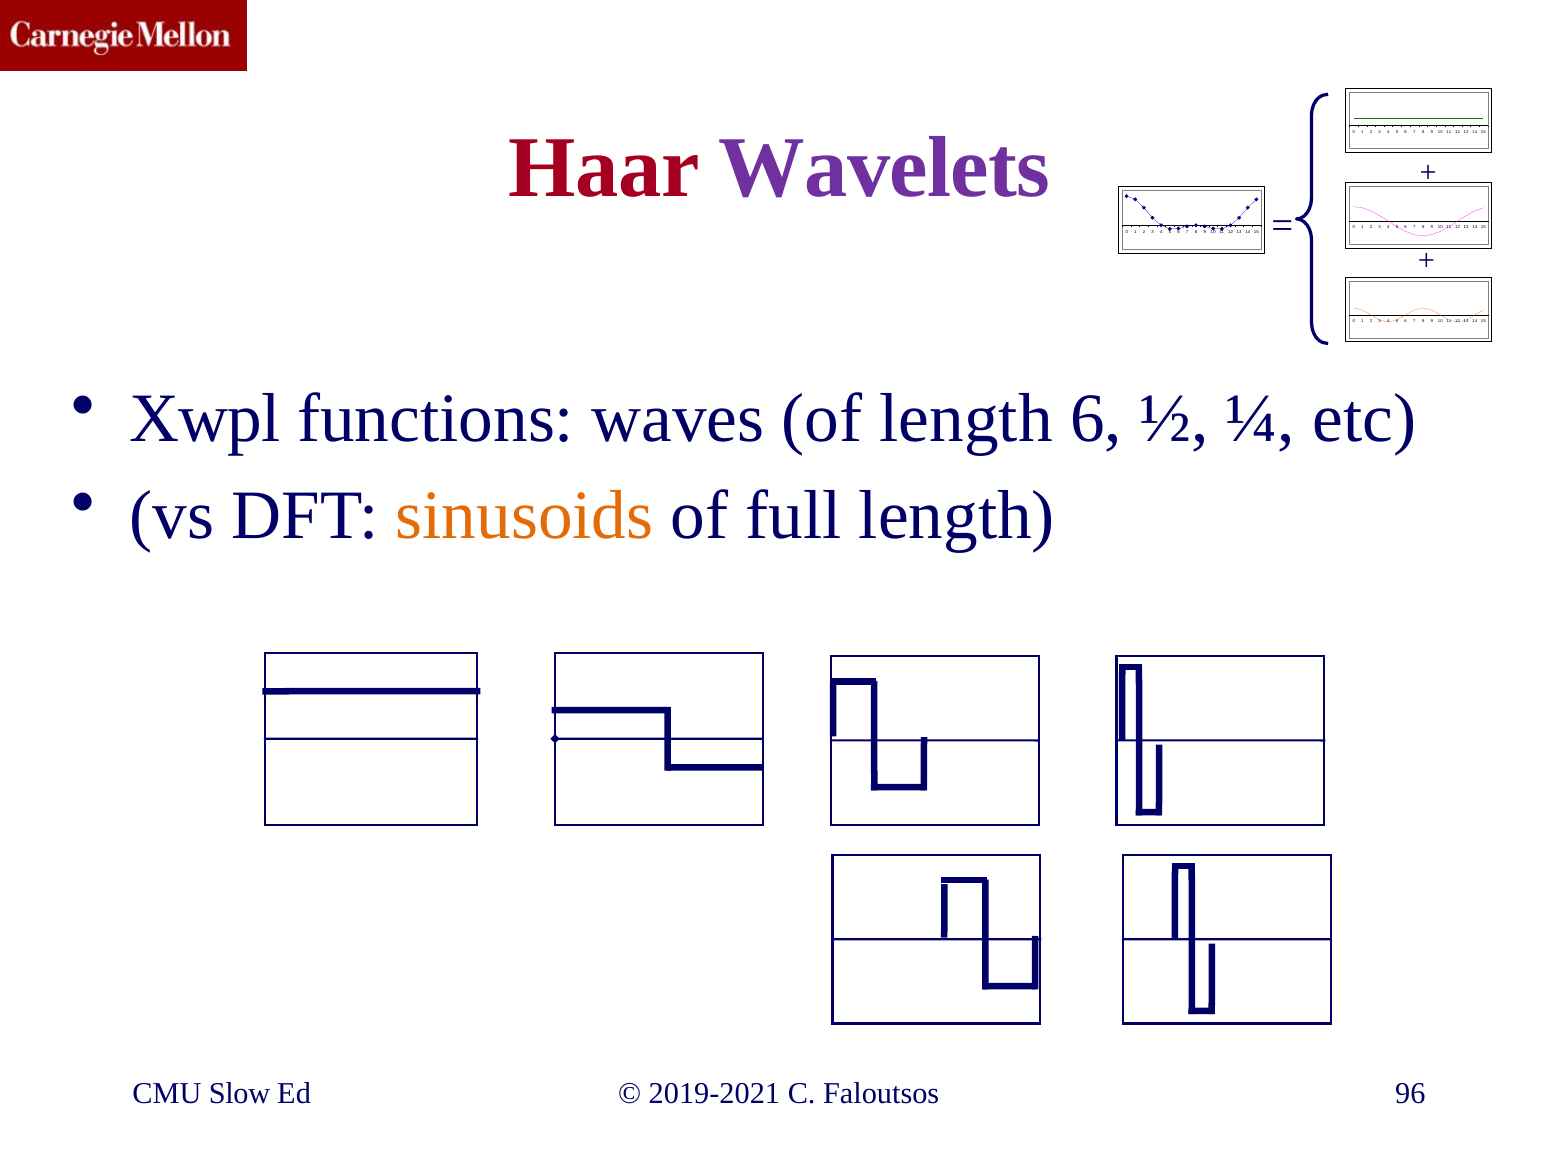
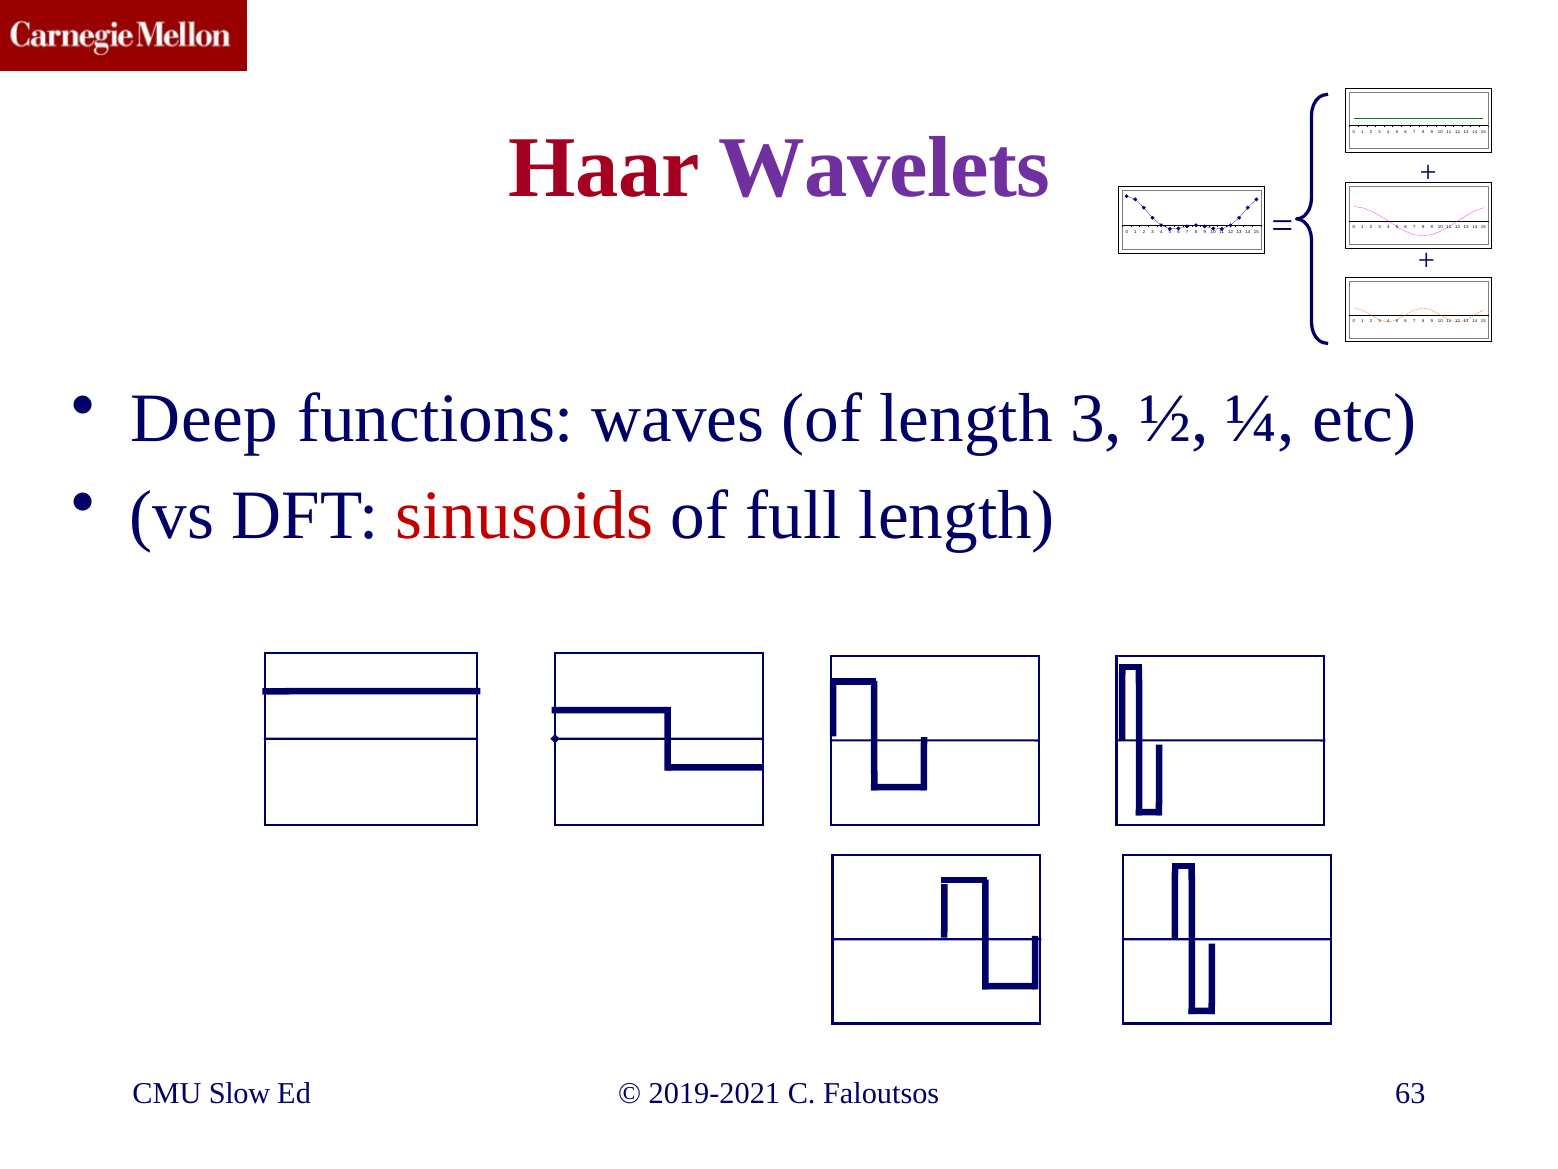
Xwpl: Xwpl -> Deep
length 6: 6 -> 3
sinusoids colour: orange -> red
96: 96 -> 63
